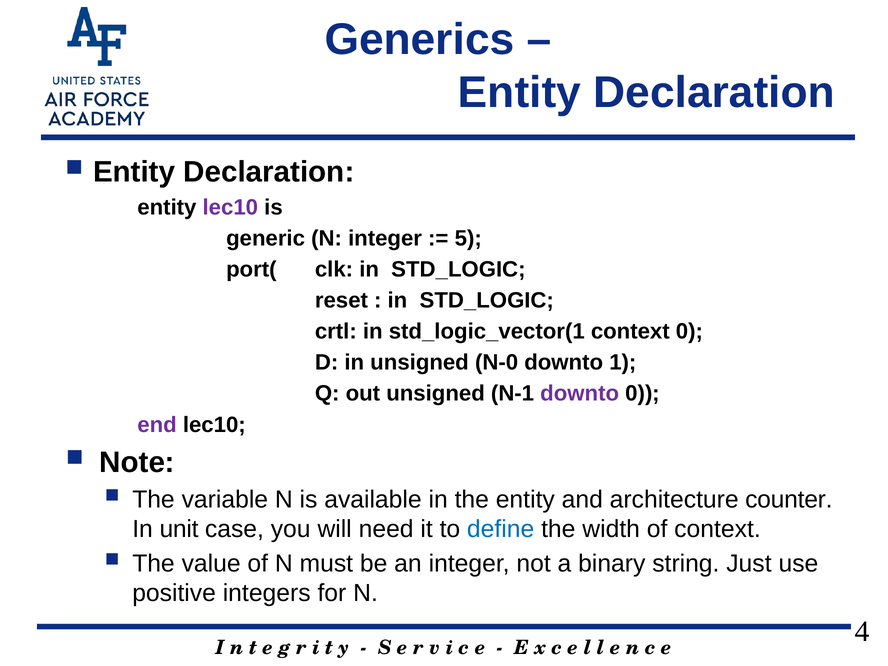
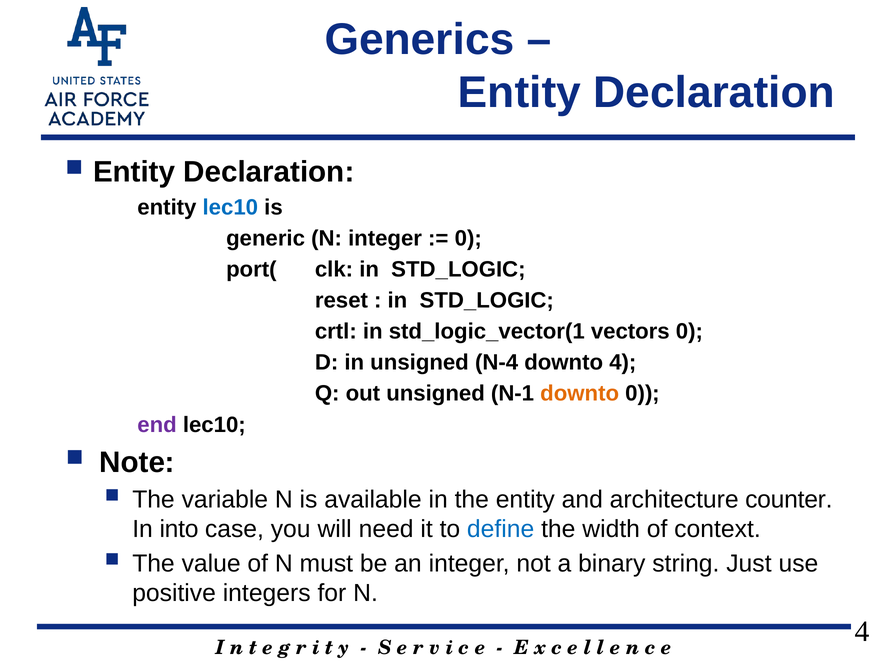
lec10 at (230, 207) colour: purple -> blue
5 at (468, 238): 5 -> 0
std_logic_vector(1 context: context -> vectors
N-0: N-0 -> N-4
downto 1: 1 -> 4
downto at (580, 394) colour: purple -> orange
unit: unit -> into
